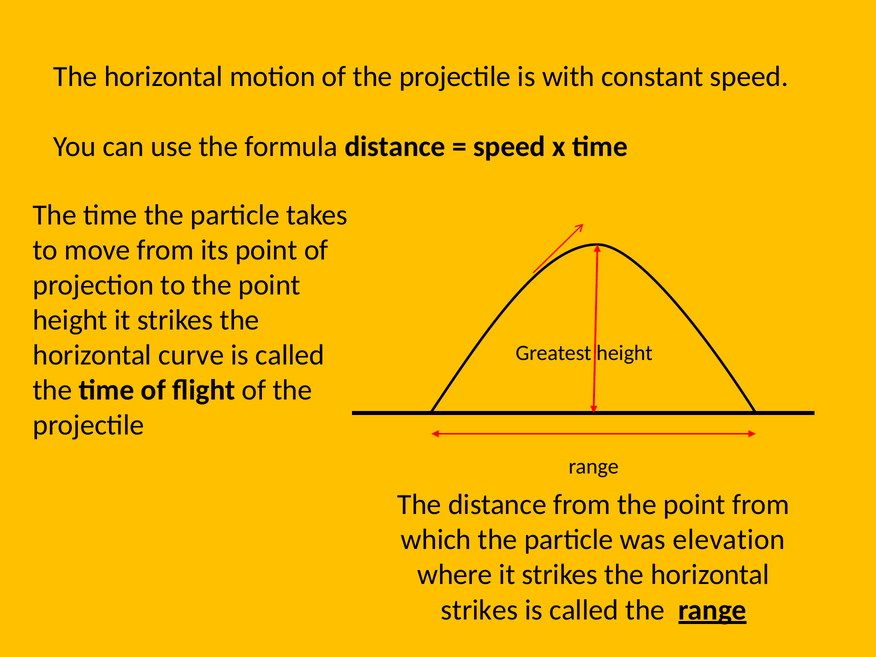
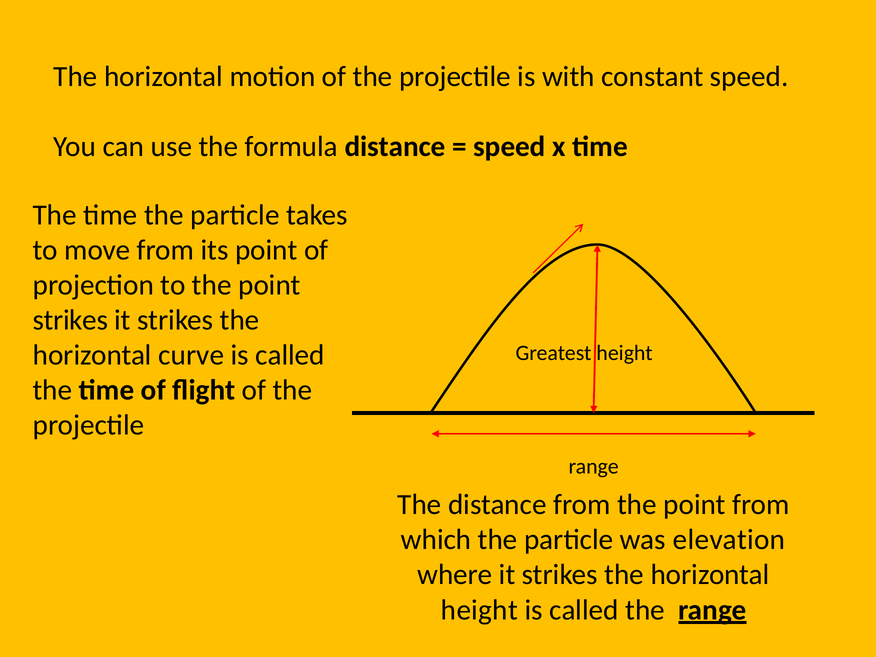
height at (70, 320): height -> strikes
strikes at (480, 610): strikes -> height
